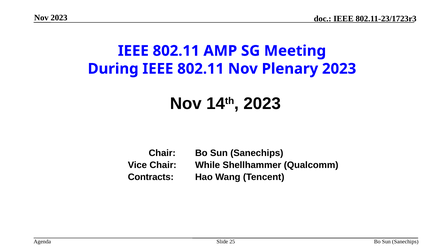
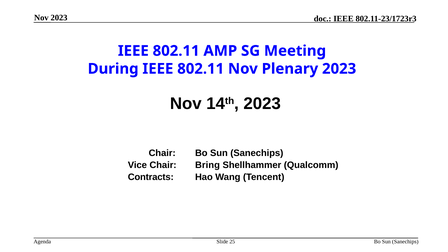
While: While -> Bring
